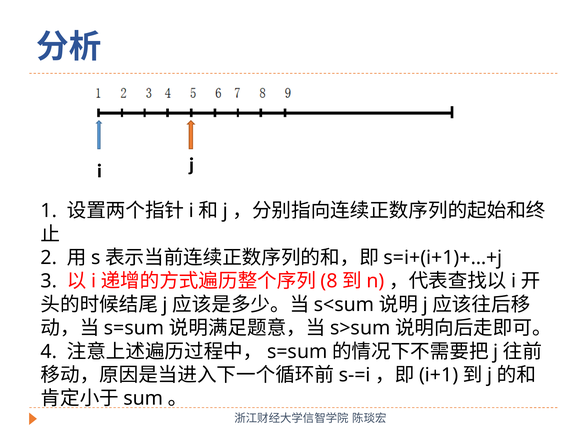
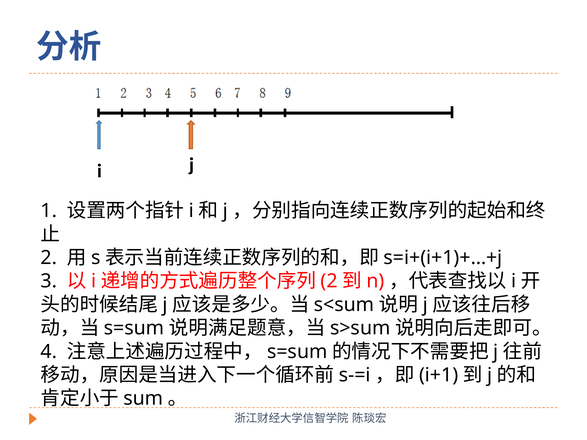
8 at (329, 281): 8 -> 2
